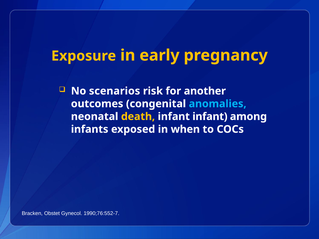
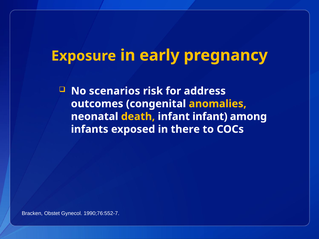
another: another -> address
anomalies colour: light blue -> yellow
when: when -> there
